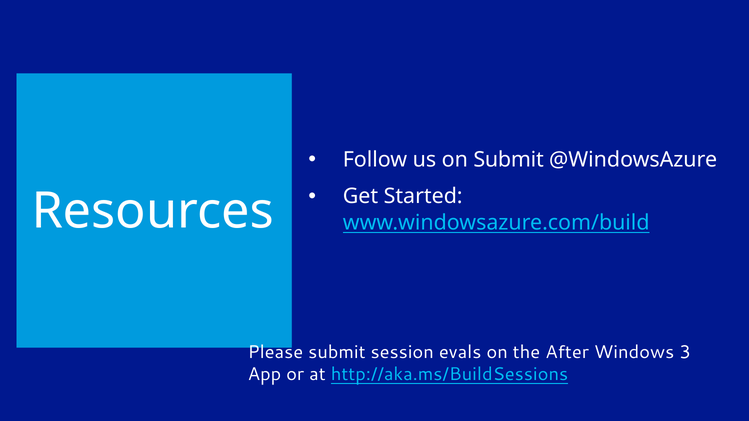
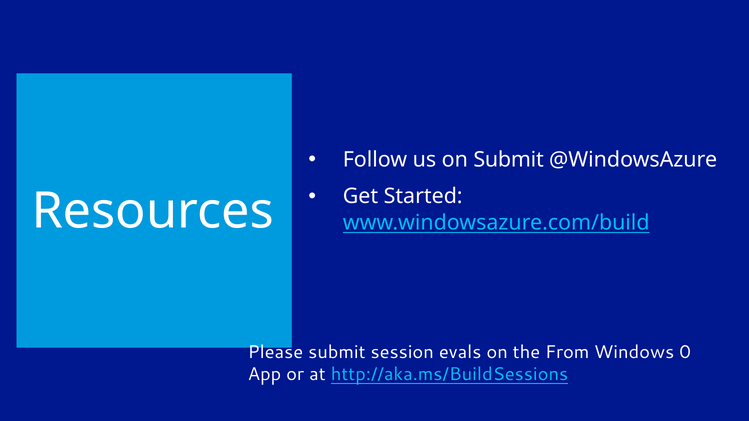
After: After -> From
3: 3 -> 0
